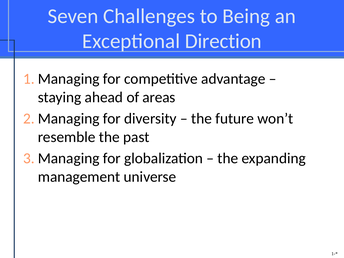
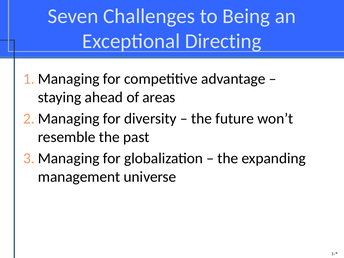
Direction: Direction -> Directing
